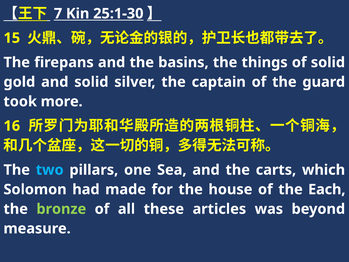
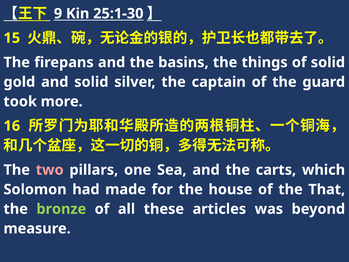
7: 7 -> 9
two colour: light blue -> pink
Each: Each -> That
